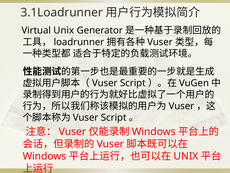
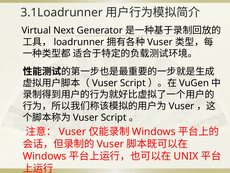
Virtual Unix: Unix -> Next
